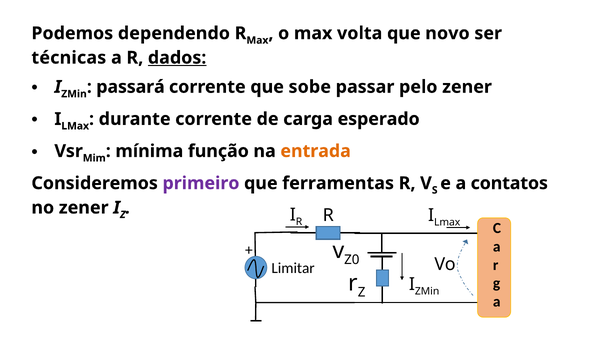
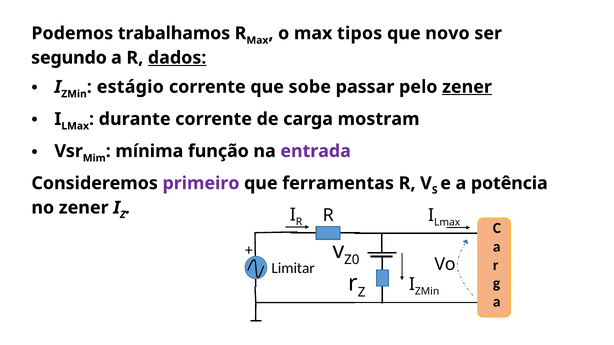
dependendo: dependendo -> trabalhamos
volta: volta -> tipos
técnicas: técnicas -> segundo
passará: passará -> estágio
zener at (467, 87) underline: none -> present
esperado: esperado -> mostram
entrada colour: orange -> purple
contatos: contatos -> potência
